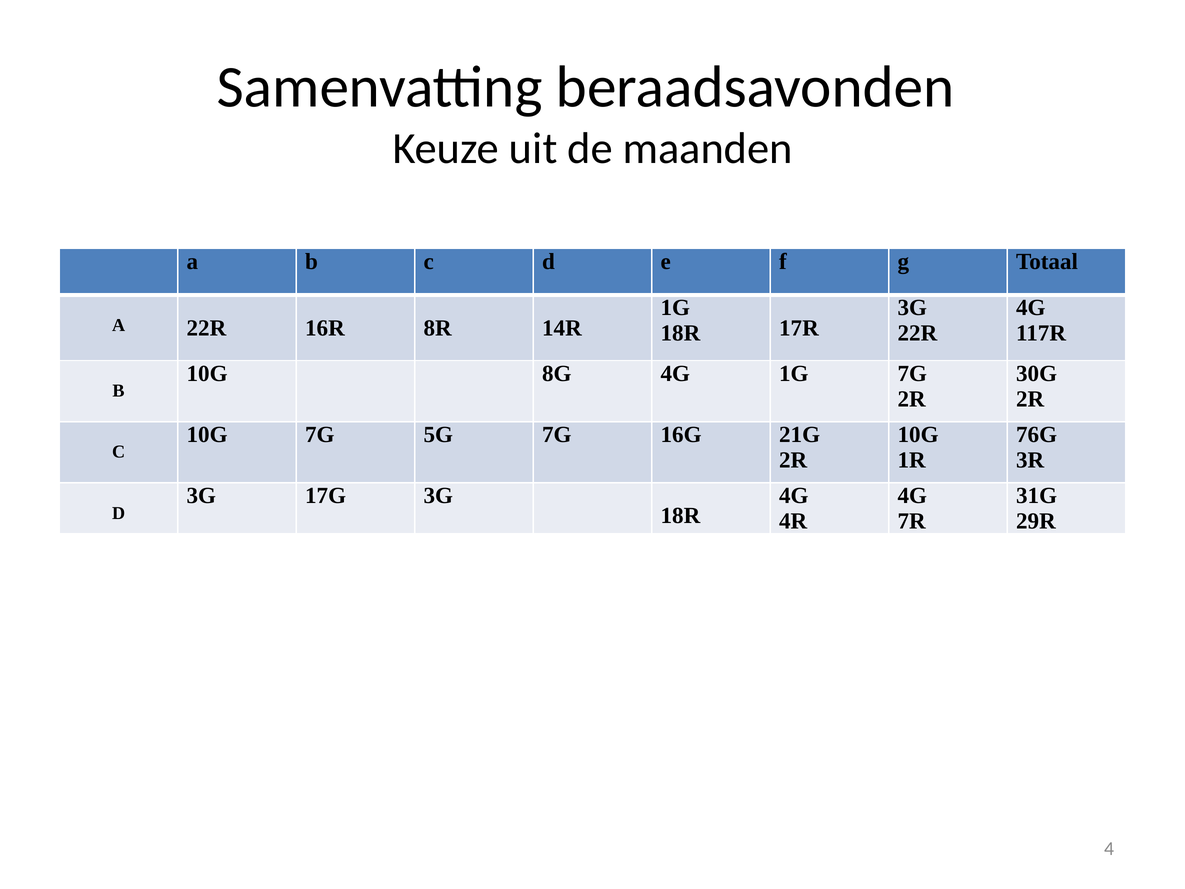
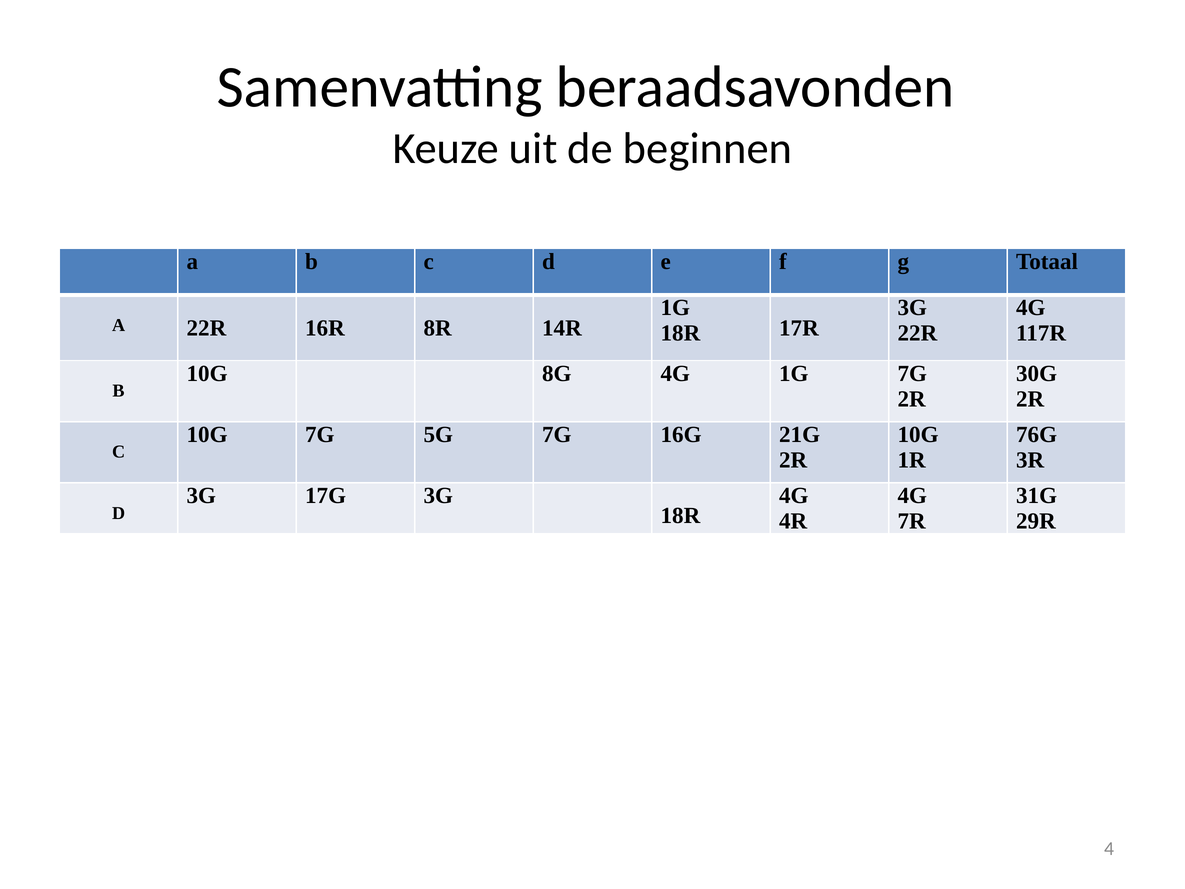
maanden: maanden -> beginnen
